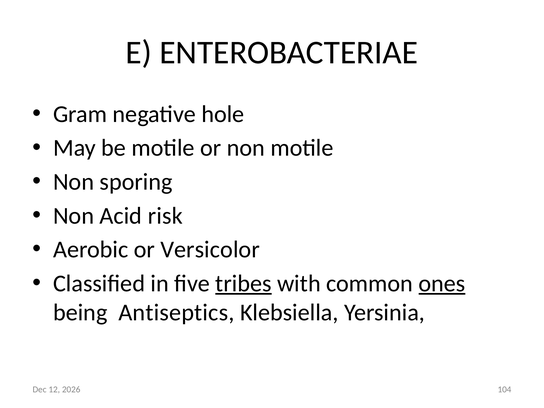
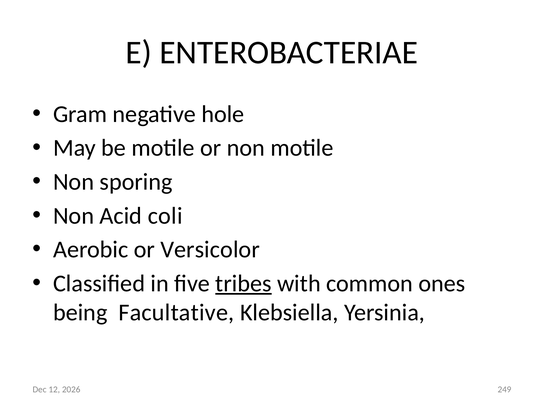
risk: risk -> coli
ones underline: present -> none
Antiseptics: Antiseptics -> Facultative
104: 104 -> 249
